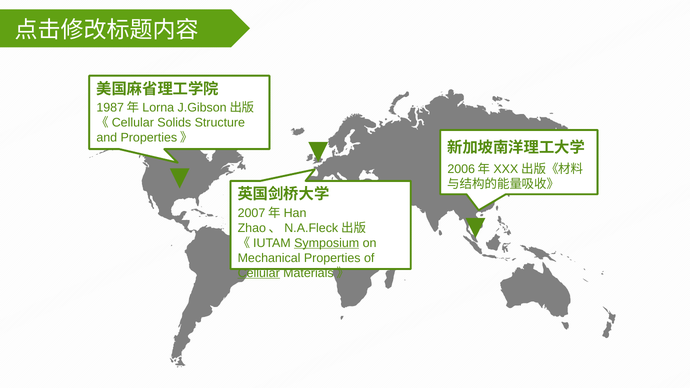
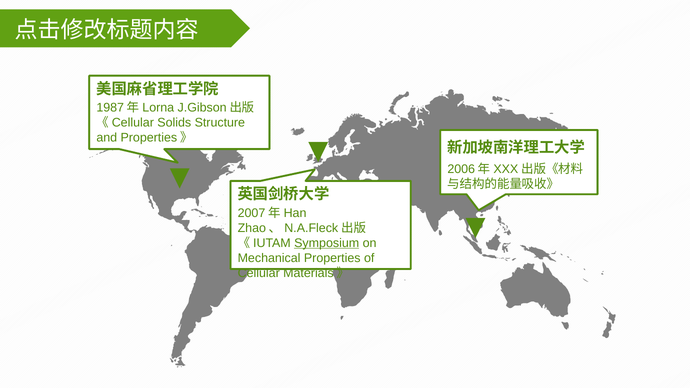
Cellular underline: present -> none
